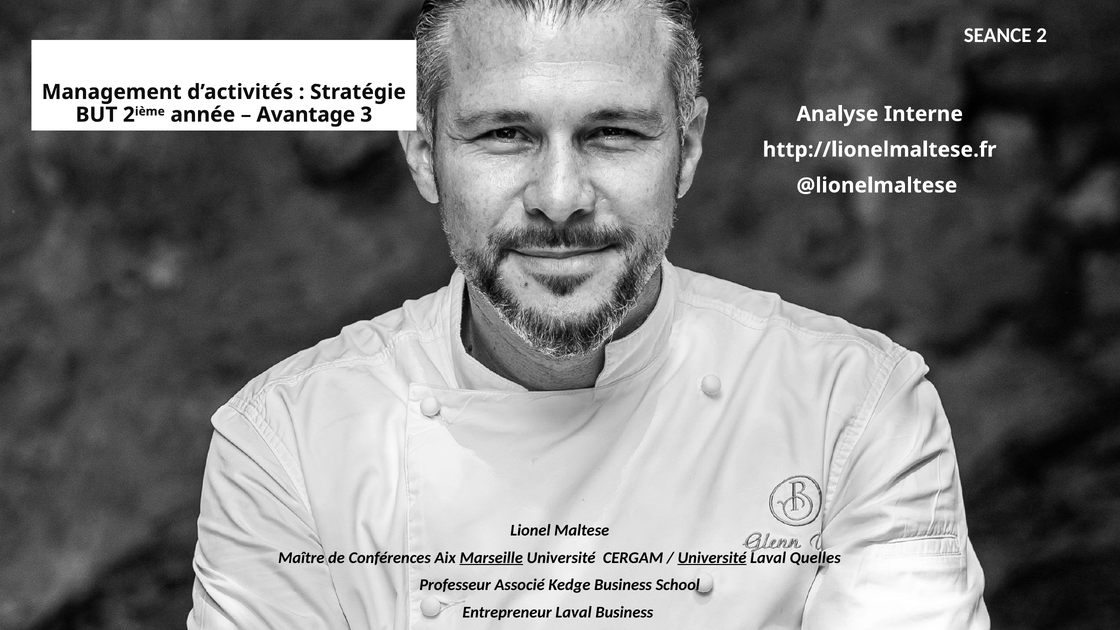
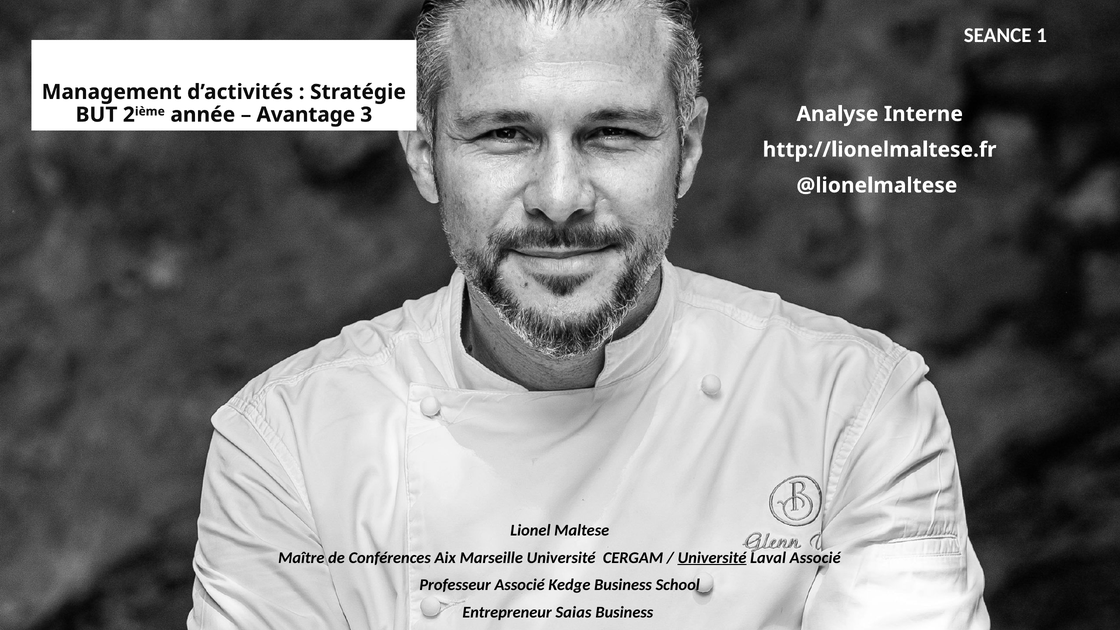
2: 2 -> 1
Marseille underline: present -> none
Laval Quelles: Quelles -> Associé
Entrepreneur Laval: Laval -> Saias
